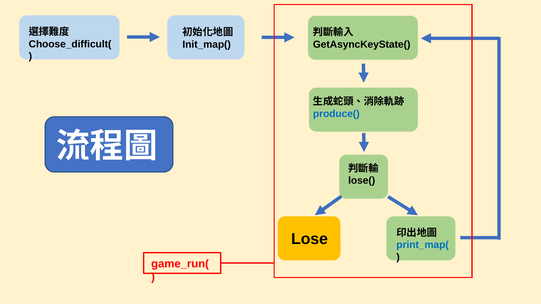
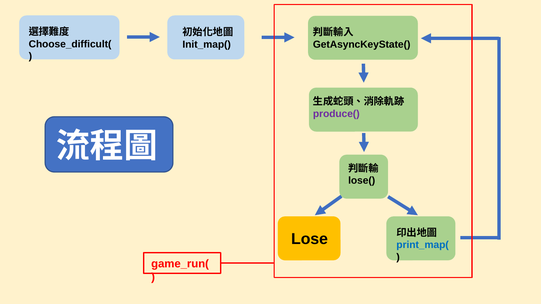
produce( colour: blue -> purple
